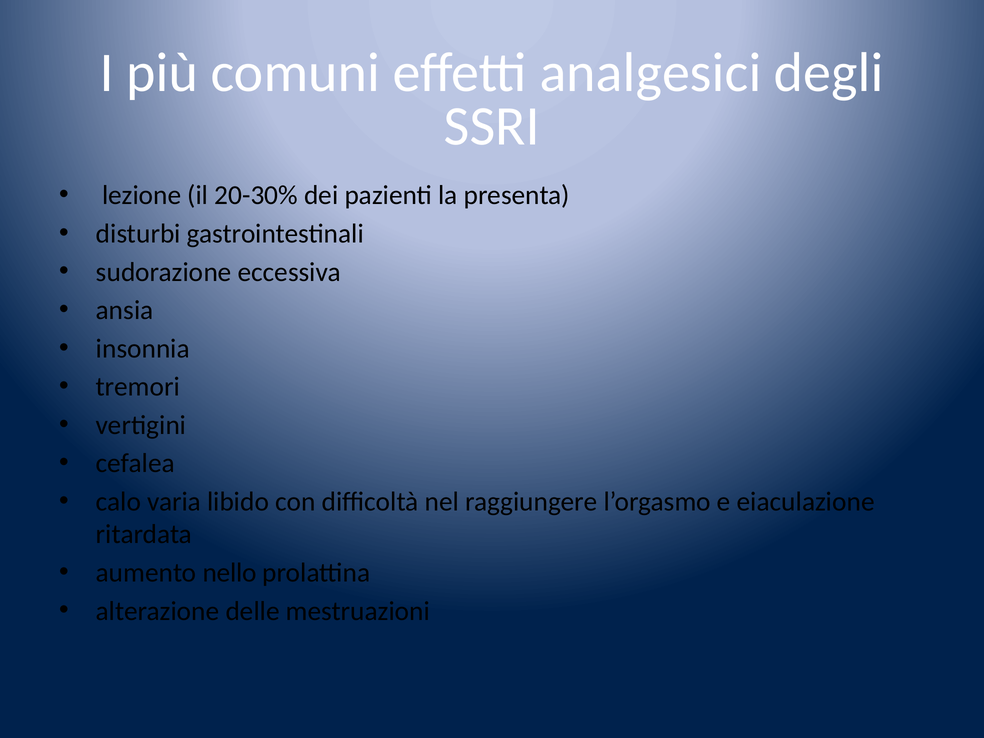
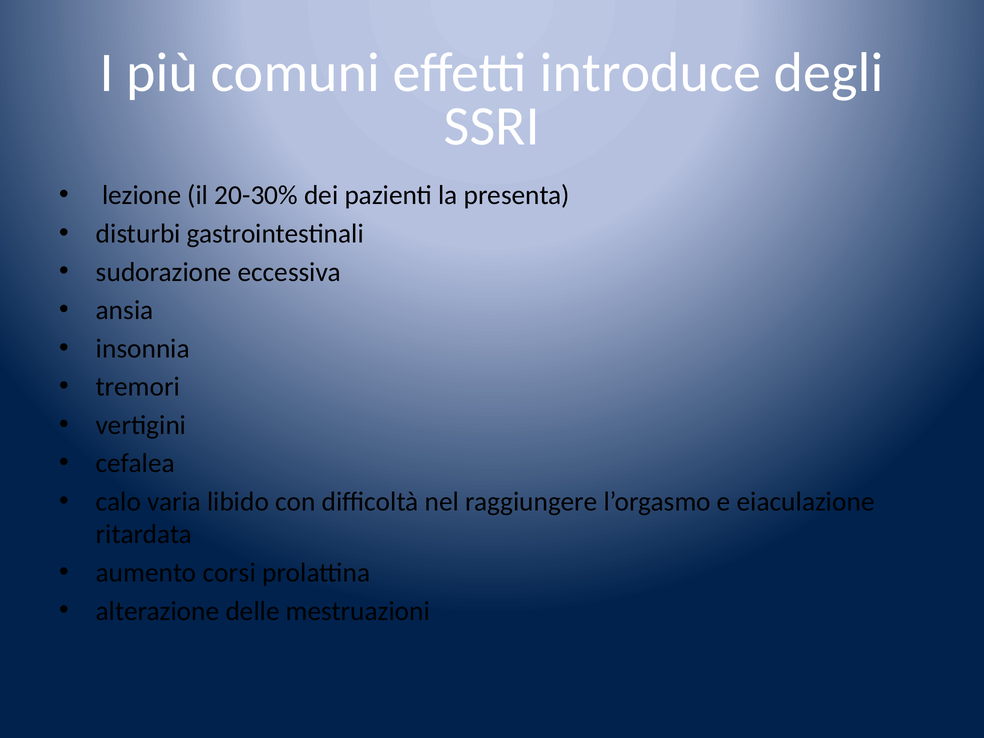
analgesici: analgesici -> introduce
nello: nello -> corsi
